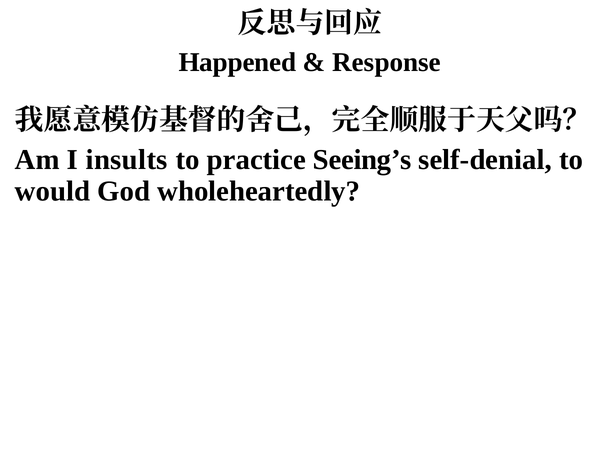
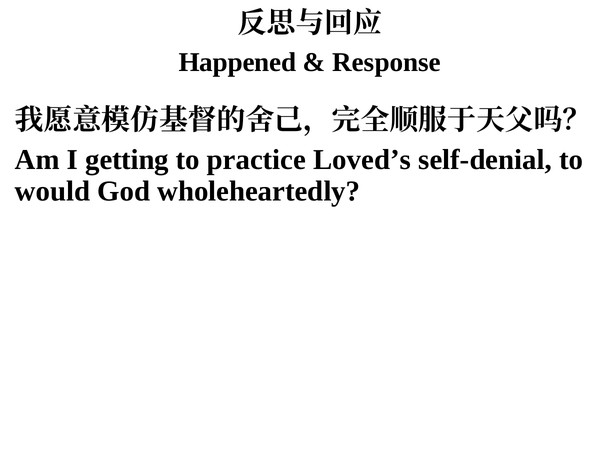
insults: insults -> getting
Seeing’s: Seeing’s -> Loved’s
